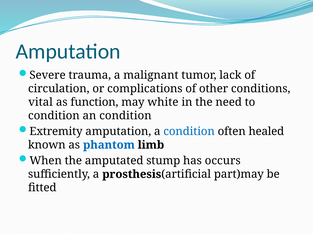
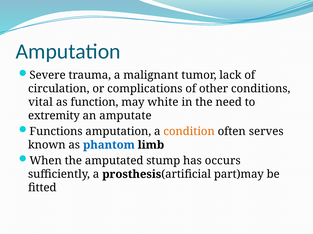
condition at (54, 116): condition -> extremity
an condition: condition -> amputate
Extremity: Extremity -> Functions
condition at (189, 132) colour: blue -> orange
healed: healed -> serves
